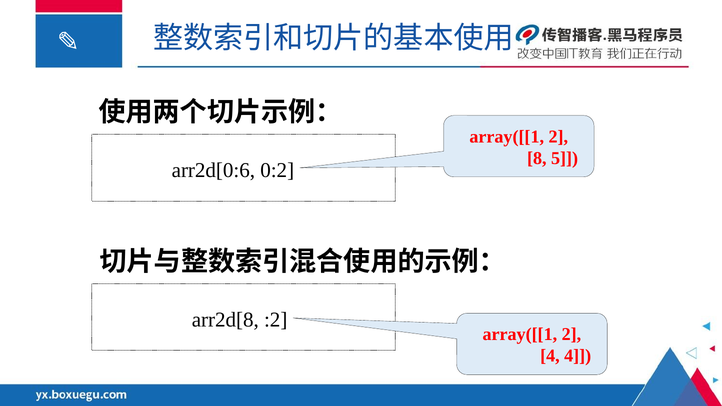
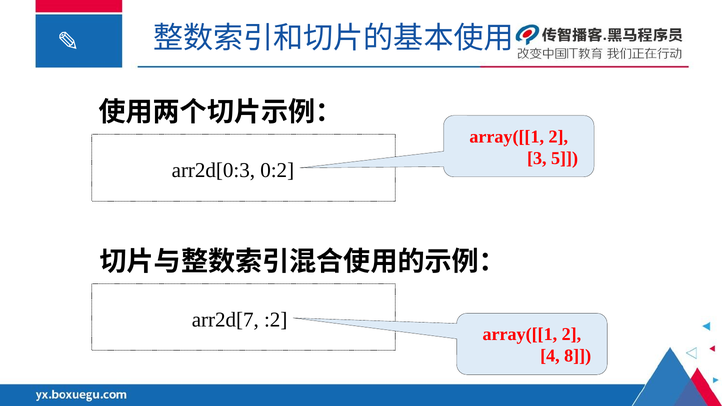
8: 8 -> 3
arr2d[0:6: arr2d[0:6 -> arr2d[0:3
arr2d[8: arr2d[8 -> arr2d[7
4 4: 4 -> 8
